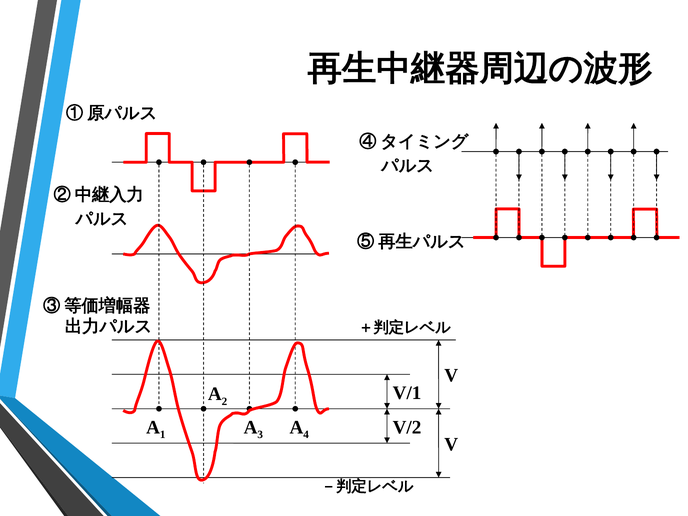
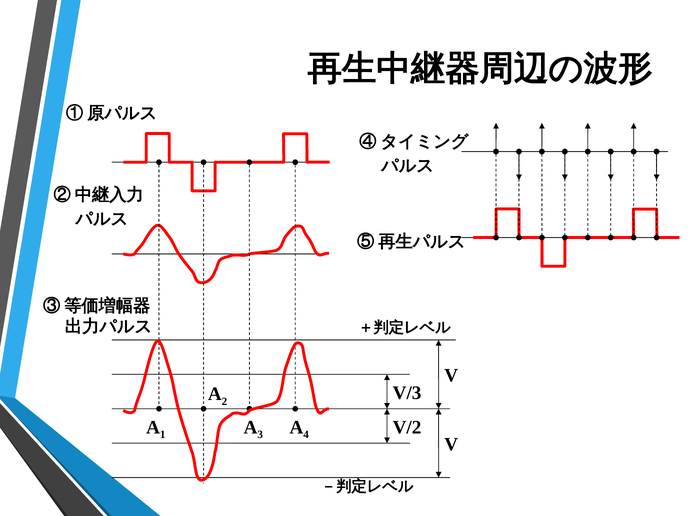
V/1: V/1 -> V/3
